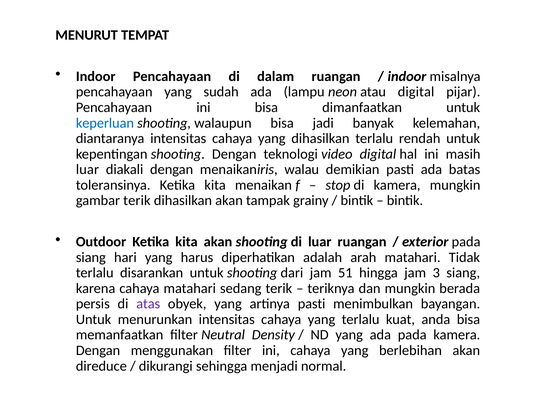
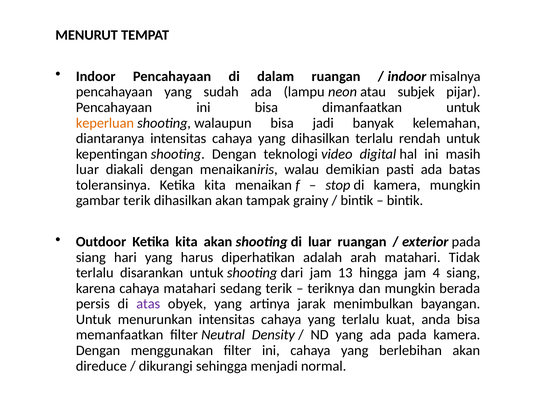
atau digital: digital -> subjek
keperluan colour: blue -> orange
51: 51 -> 13
3: 3 -> 4
artinya pasti: pasti -> jarak
